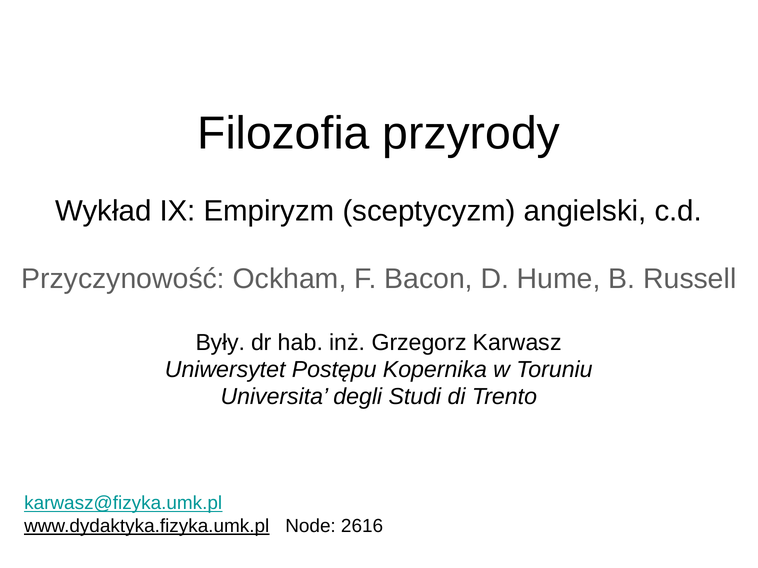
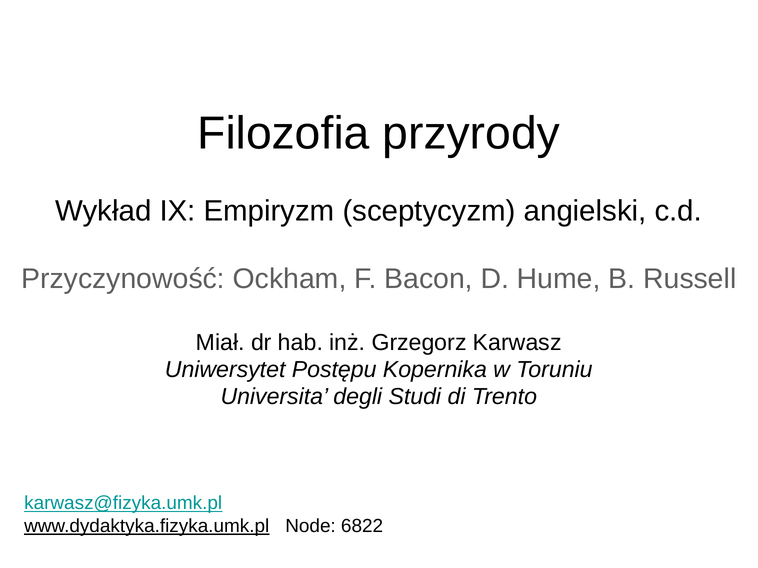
Były: Były -> Miał
2616: 2616 -> 6822
